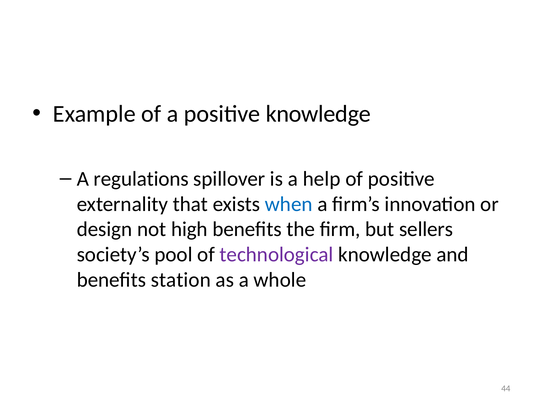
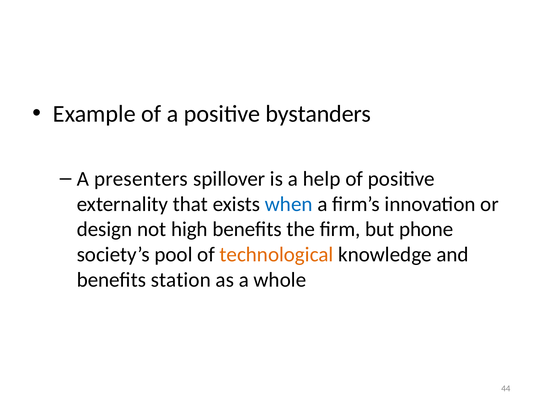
positive knowledge: knowledge -> bystanders
regulations: regulations -> presenters
sellers: sellers -> phone
technological colour: purple -> orange
